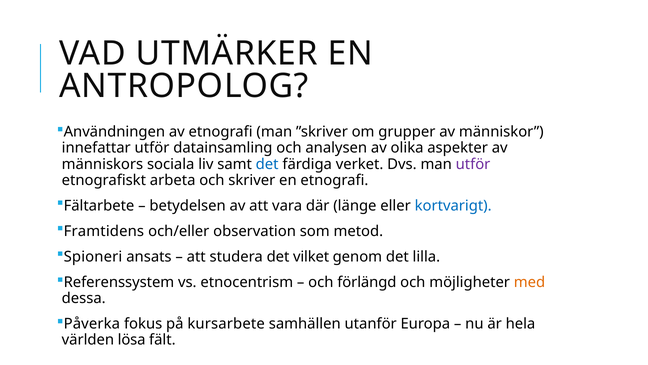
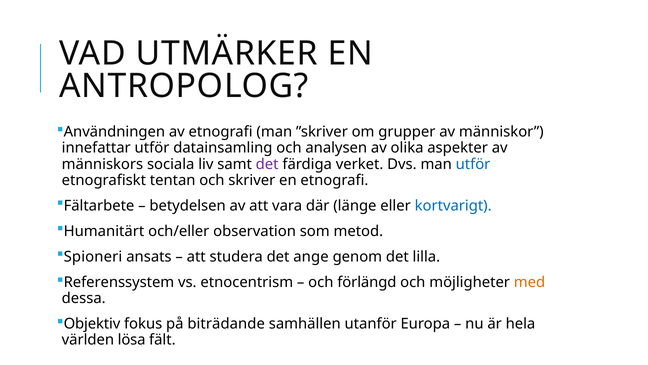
det at (267, 164) colour: blue -> purple
utför at (473, 164) colour: purple -> blue
arbeta: arbeta -> tentan
Framtidens: Framtidens -> Humanitärt
vilket: vilket -> ange
Påverka: Påverka -> Objektiv
kursarbete: kursarbete -> biträdande
